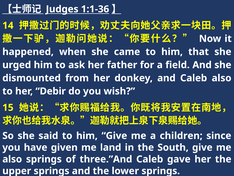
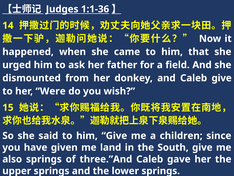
Caleb also: also -> give
Debir: Debir -> Were
